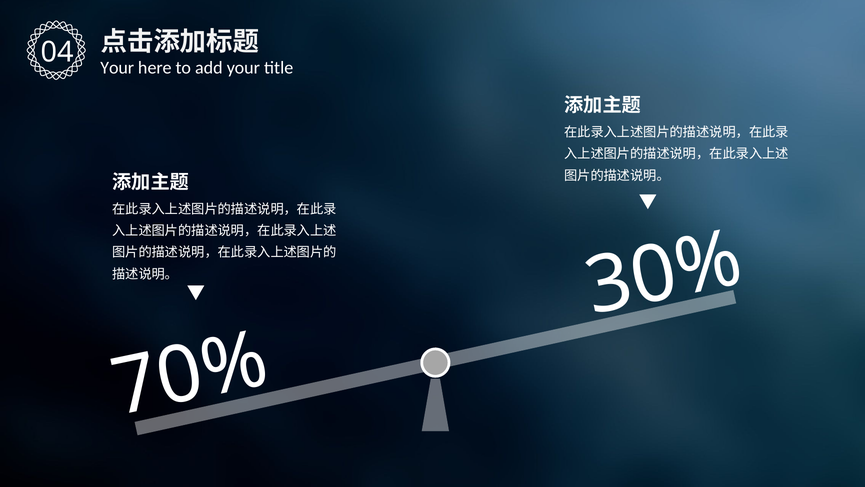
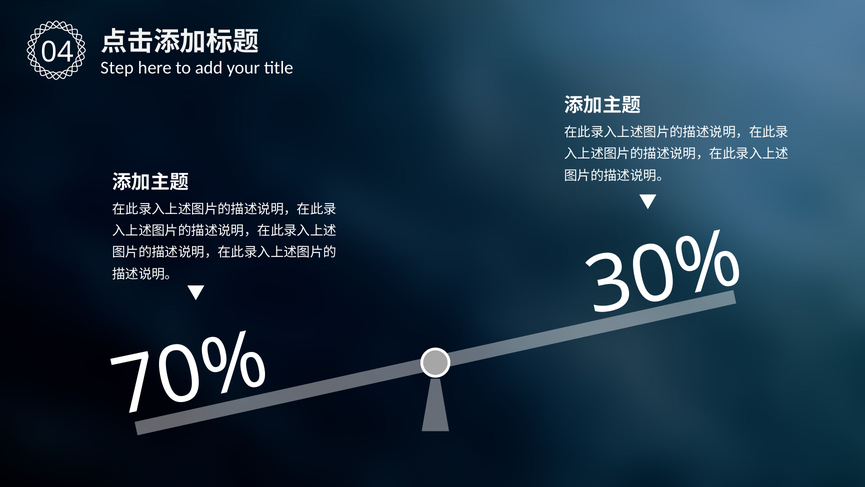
Your at (117, 68): Your -> Step
